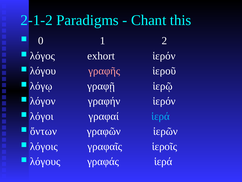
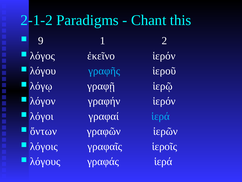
0: 0 -> 9
exhort: exhort -> ἐκεῖνο
γραφῆς colour: pink -> light blue
